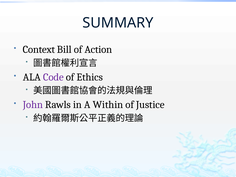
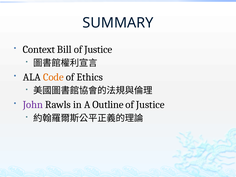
Bill of Action: Action -> Justice
Code colour: purple -> orange
Within: Within -> Outline
